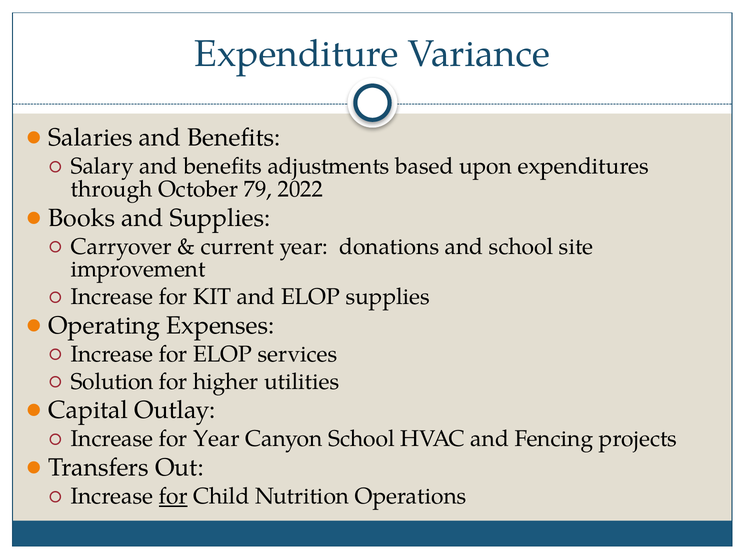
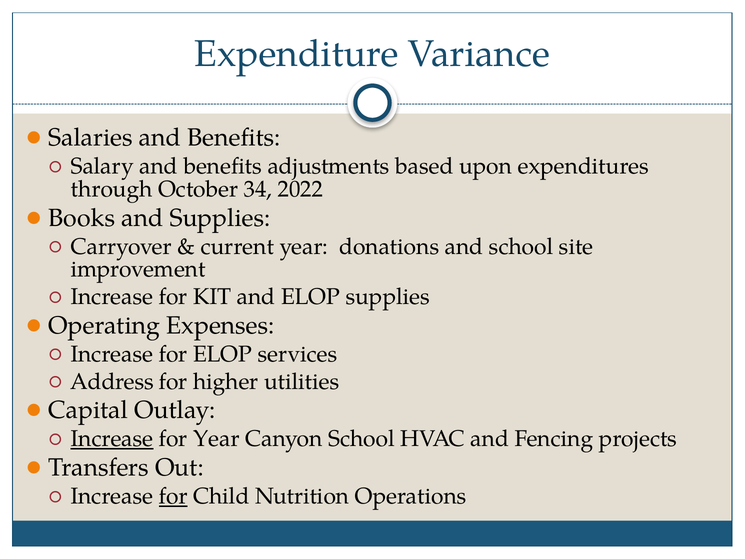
79: 79 -> 34
Solution: Solution -> Address
Increase at (112, 439) underline: none -> present
